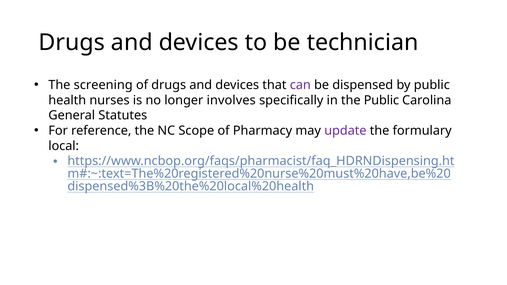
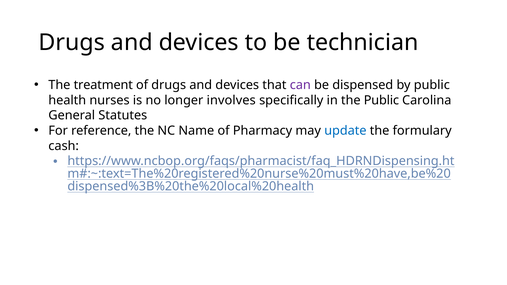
screening: screening -> treatment
Scope: Scope -> Name
update colour: purple -> blue
local: local -> cash
